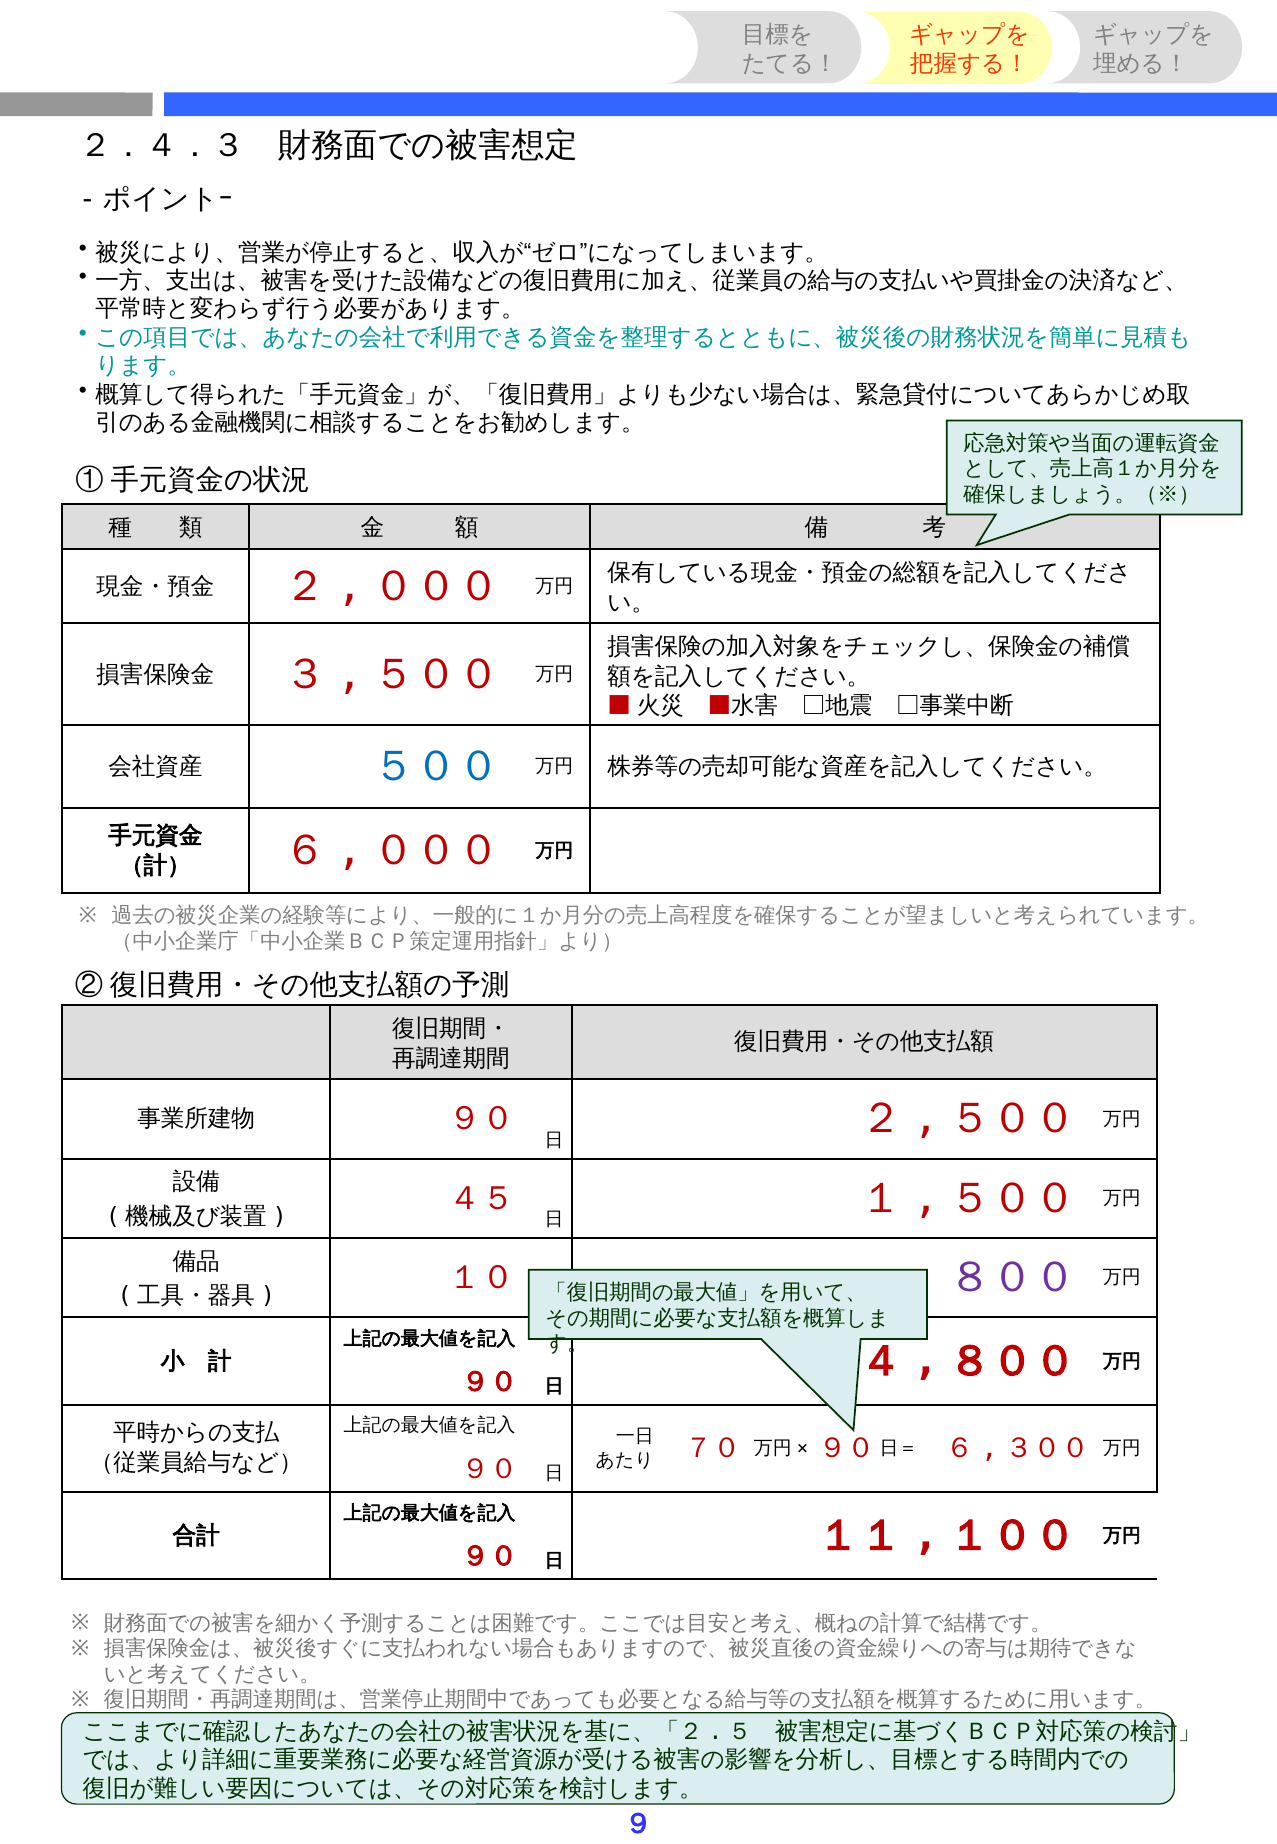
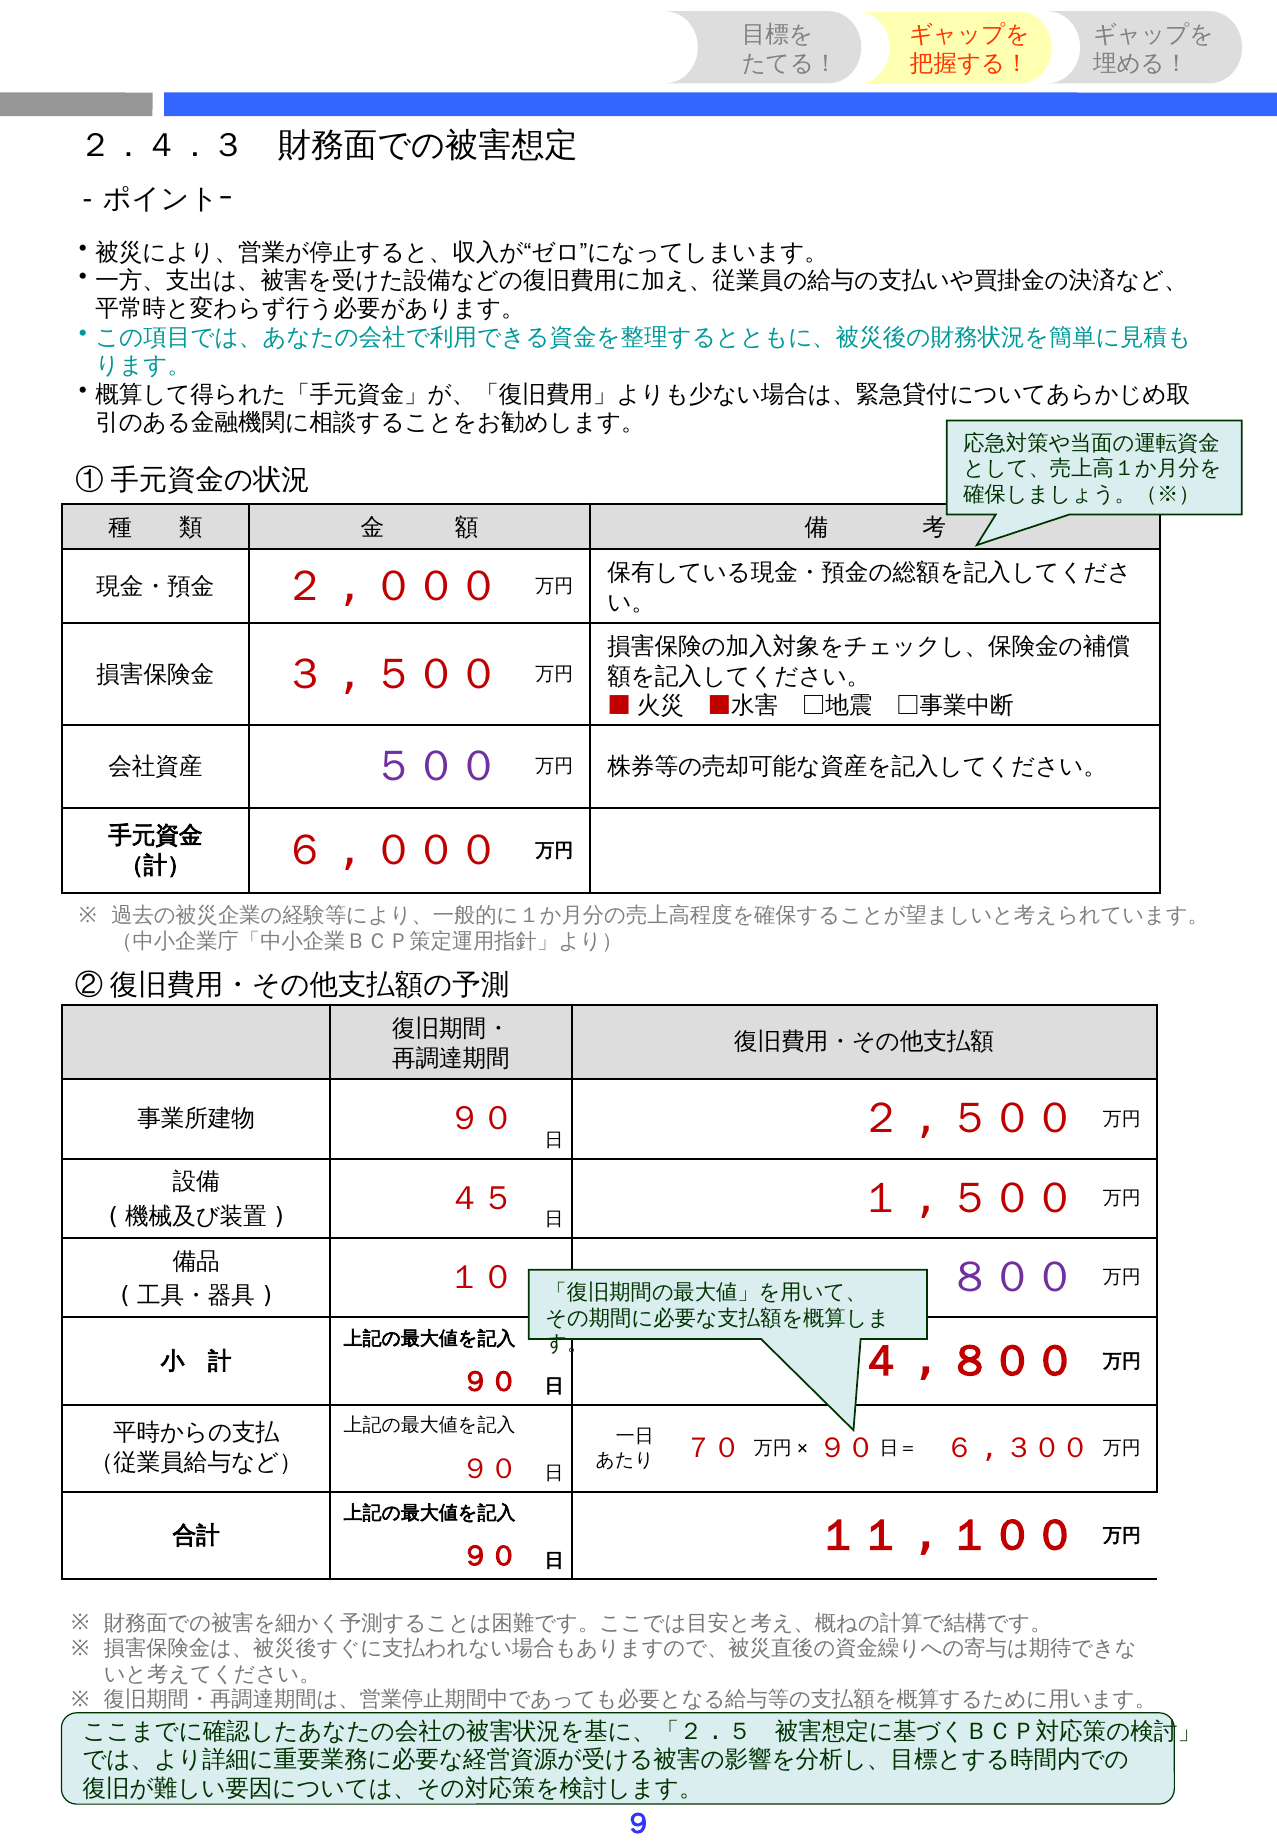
５００ colour: blue -> purple
